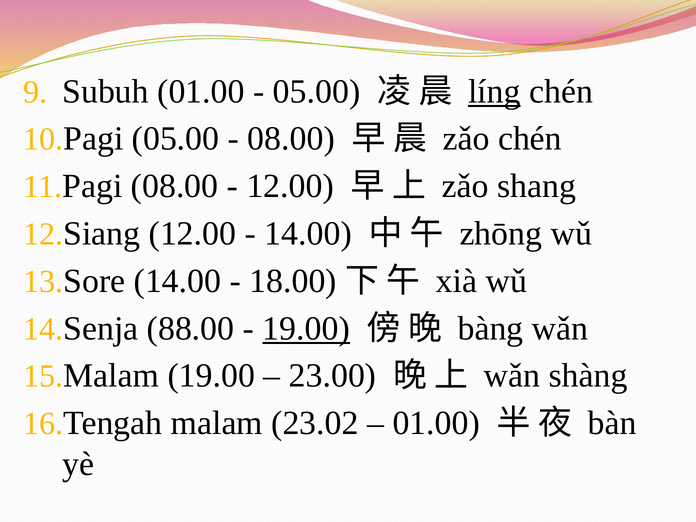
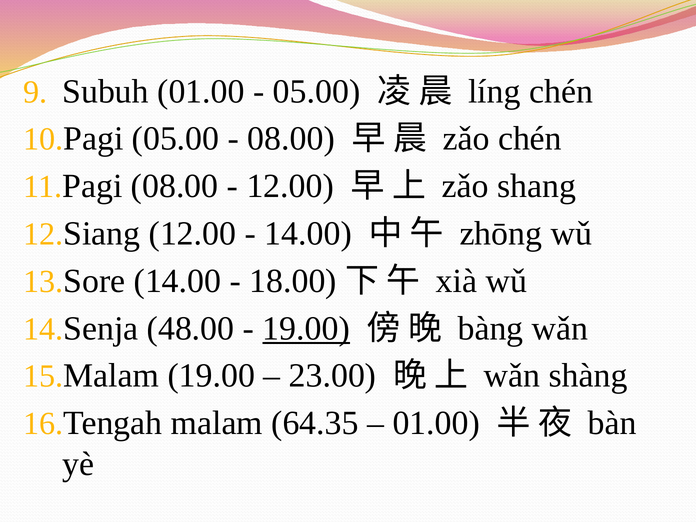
líng underline: present -> none
88.00: 88.00 -> 48.00
23.02: 23.02 -> 64.35
